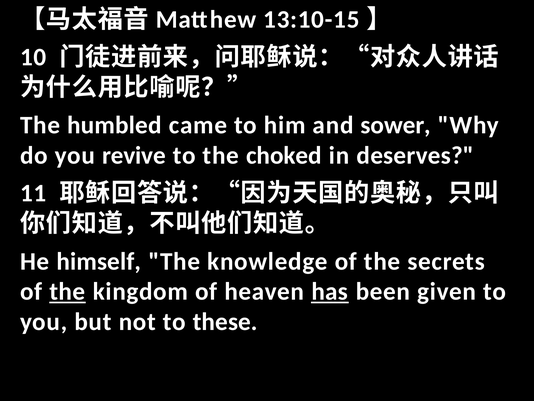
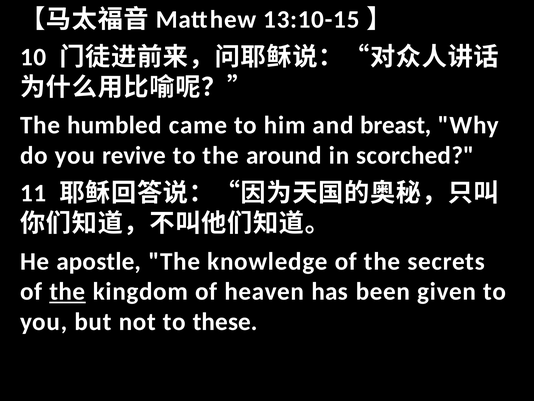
sower: sower -> breast
choked: choked -> around
deserves: deserves -> scorched
himself: himself -> apostle
has underline: present -> none
